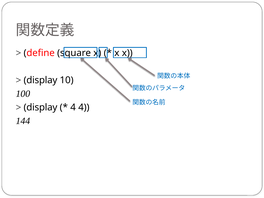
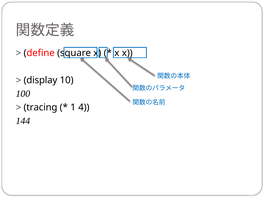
display at (40, 107): display -> tracing
4 at (73, 107): 4 -> 1
